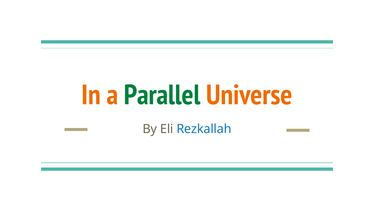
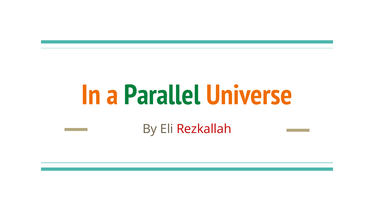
Rezkallah colour: blue -> red
